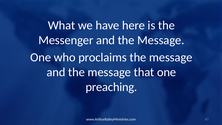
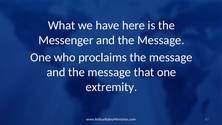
preaching: preaching -> extremity
